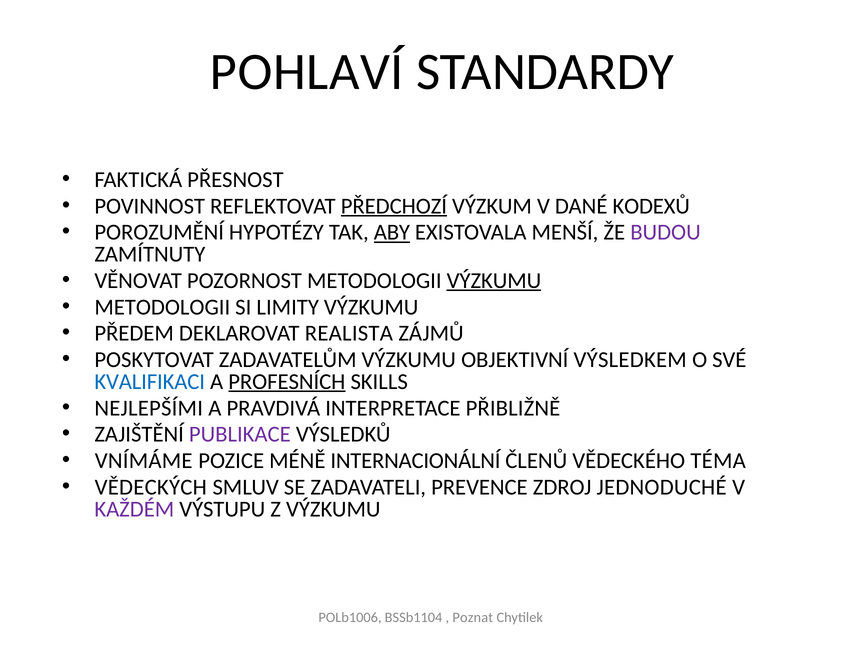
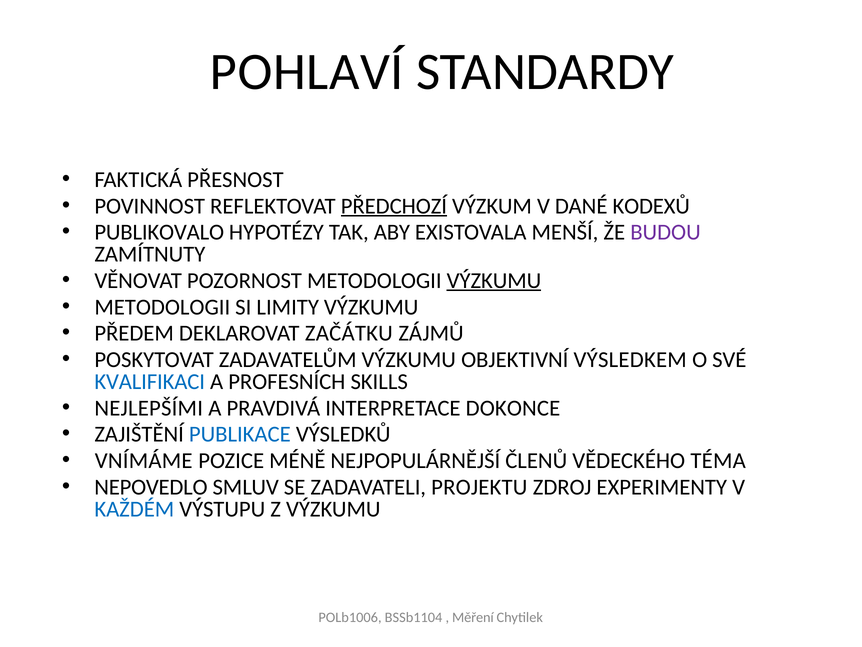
POROZUMĚNÍ: POROZUMĚNÍ -> PUBLIKOVALO
ABY underline: present -> none
REALISTA: REALISTA -> ZAČÁTKU
PROFESNÍCH underline: present -> none
PŘIBLIŽNĚ: PŘIBLIŽNĚ -> DOKONCE
PUBLIKACE colour: purple -> blue
INTERNACIONÁLNÍ: INTERNACIONÁLNÍ -> NEJPOPULÁRNĚJŠÍ
VĚDECKÝCH: VĚDECKÝCH -> NEPOVEDLO
PREVENCE: PREVENCE -> PROJEKTU
JEDNODUCHÉ: JEDNODUCHÉ -> EXPERIMENTY
KAŽDÉM colour: purple -> blue
Poznat: Poznat -> Měření
